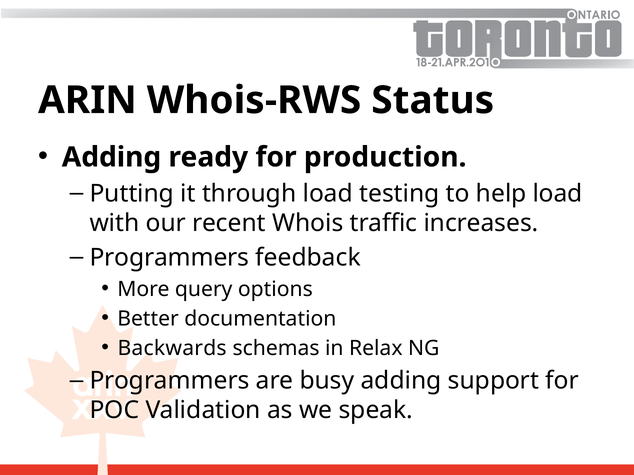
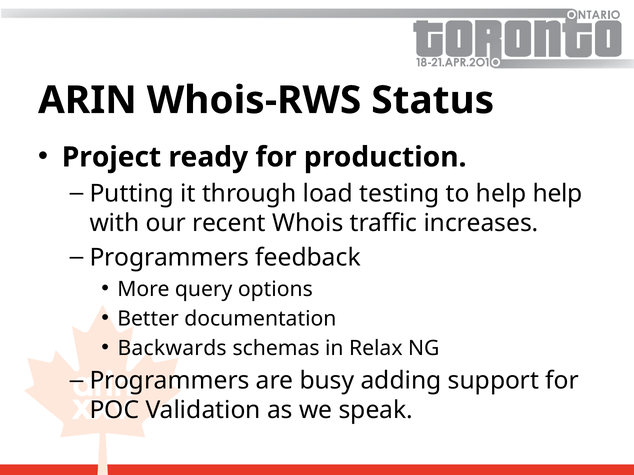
Adding at (112, 157): Adding -> Project
help load: load -> help
